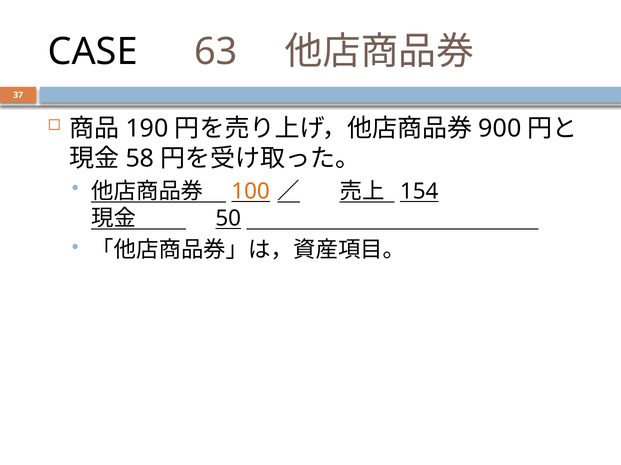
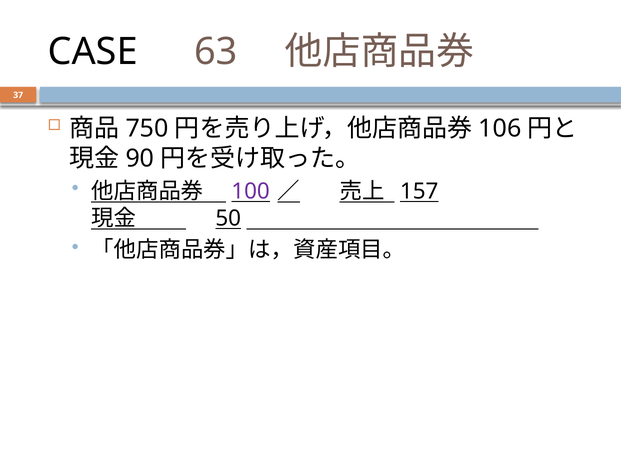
190: 190 -> 750
900: 900 -> 106
58: 58 -> 90
100 colour: orange -> purple
154: 154 -> 157
